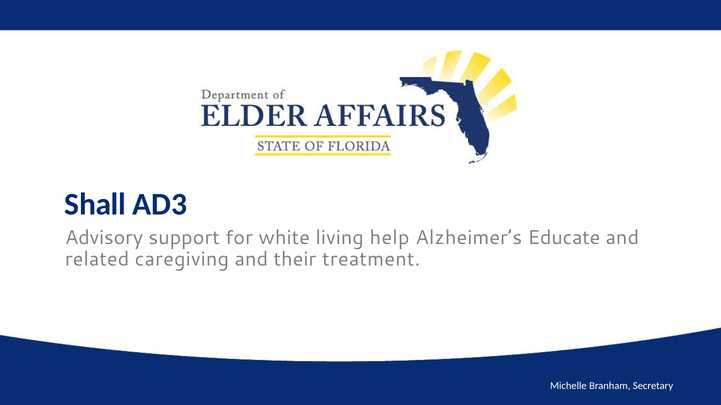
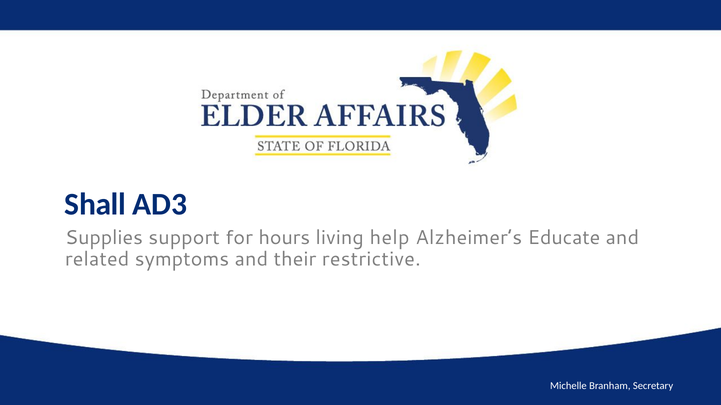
Advisory: Advisory -> Supplies
white: white -> hours
caregiving: caregiving -> symptoms
treatment: treatment -> restrictive
